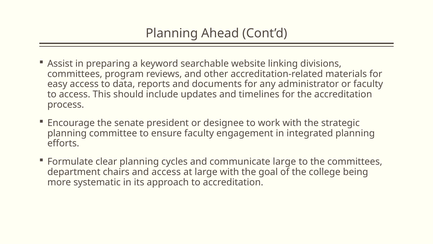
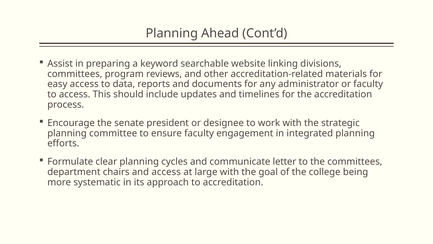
communicate large: large -> letter
